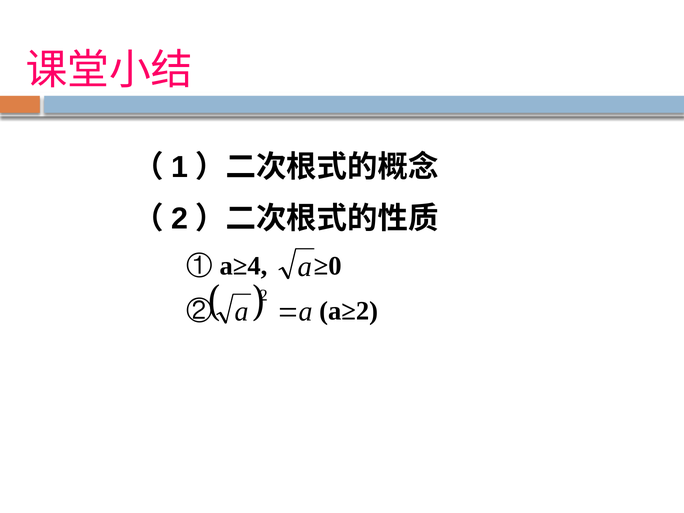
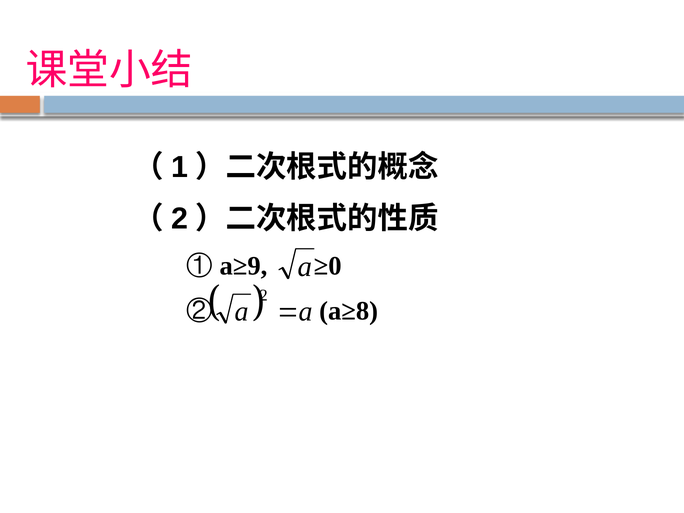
a≥4: a≥4 -> a≥9
a≥2: a≥2 -> a≥8
